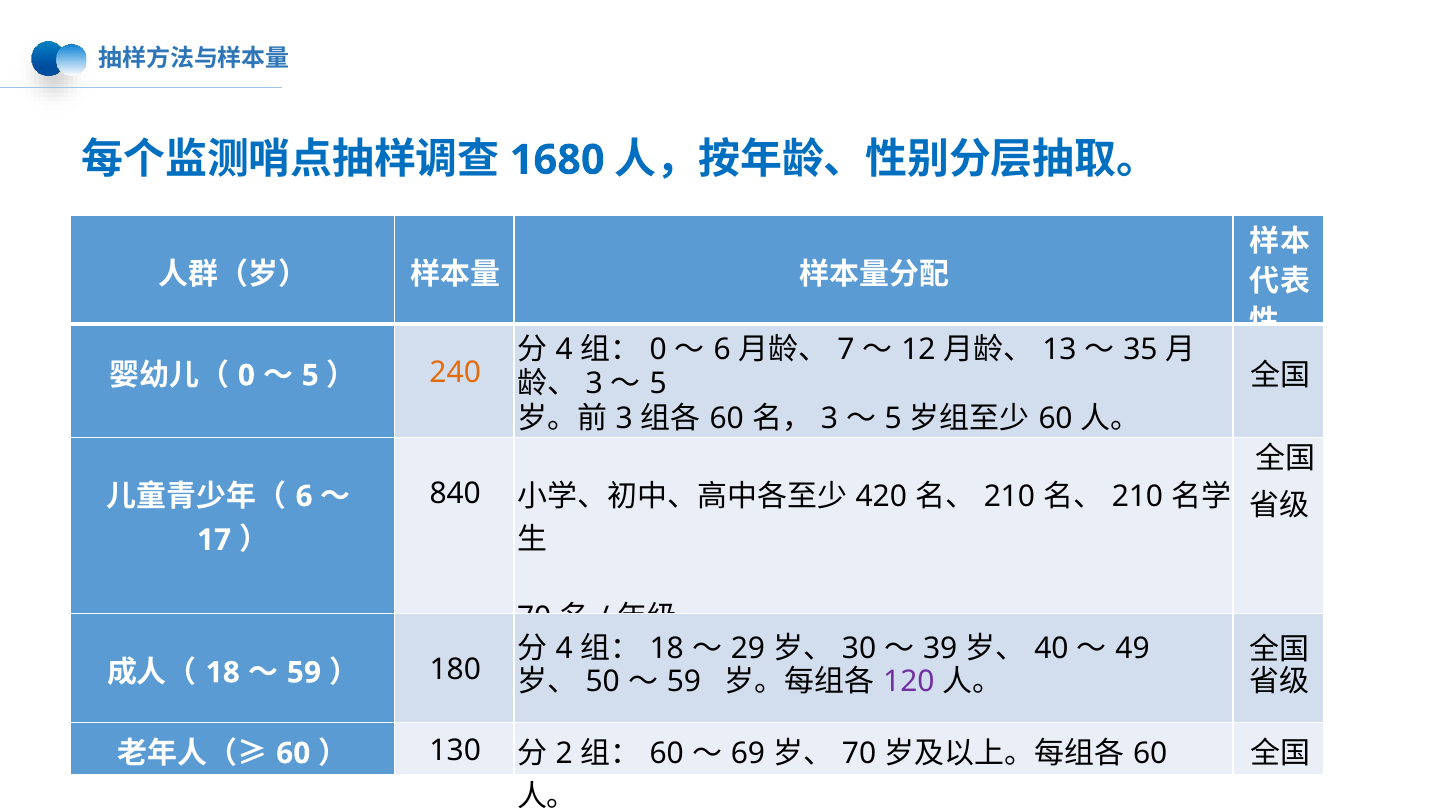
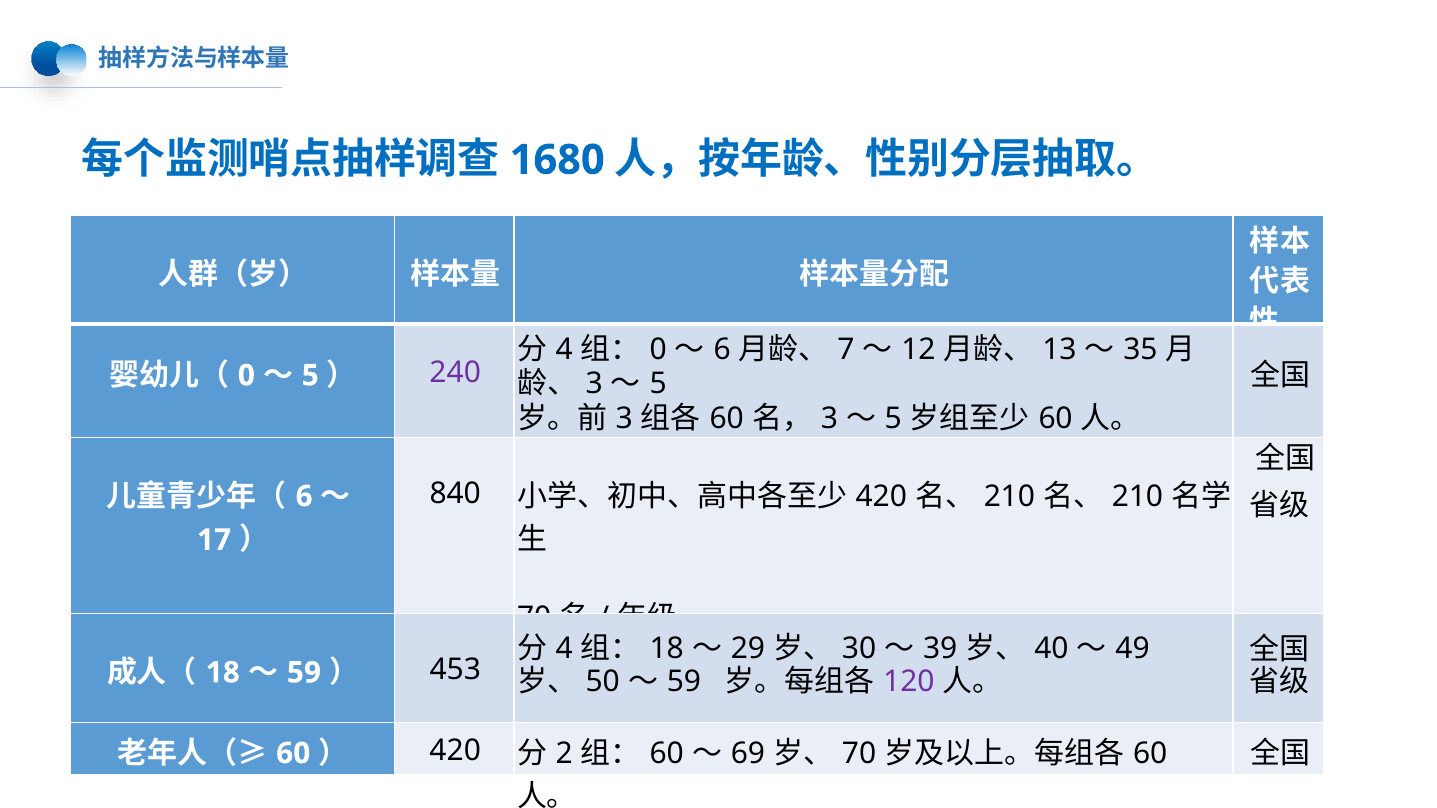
240 colour: orange -> purple
180: 180 -> 453
130 at (455, 751): 130 -> 420
